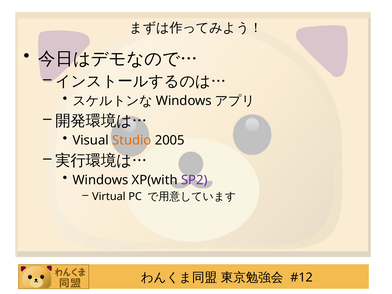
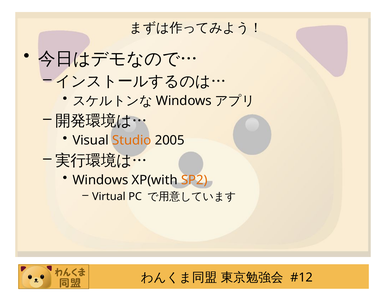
SP2 colour: purple -> orange
